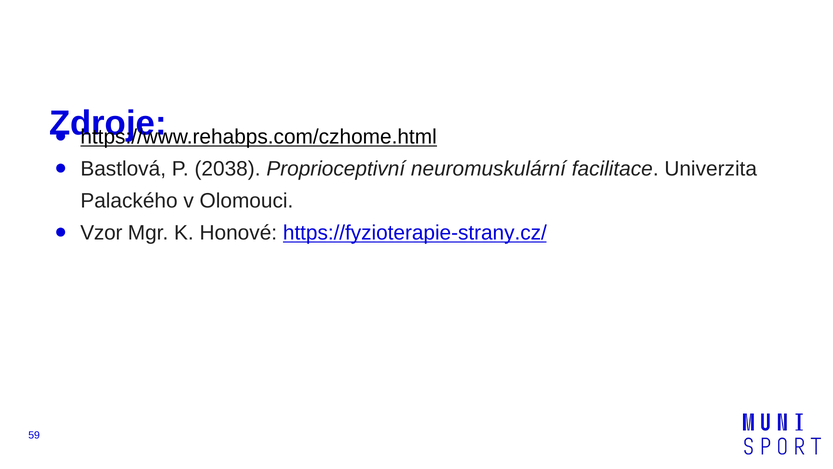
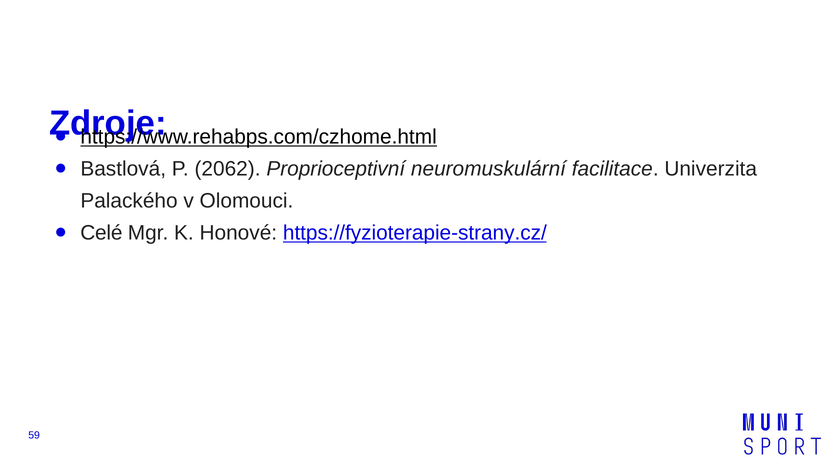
2038: 2038 -> 2062
Vzor: Vzor -> Celé
